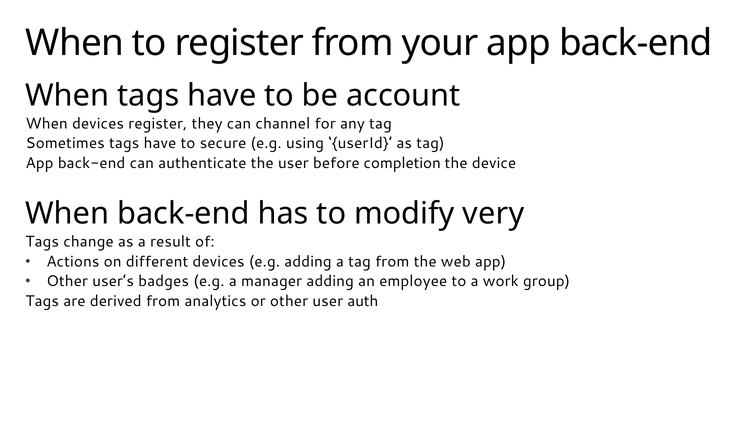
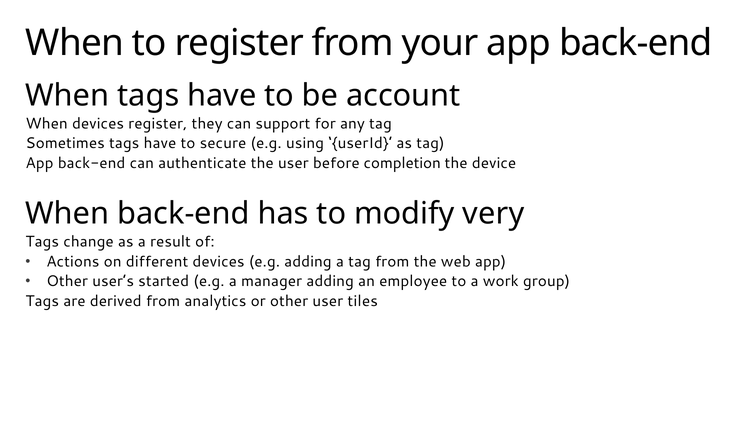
channel: channel -> support
badges: badges -> started
auth: auth -> tiles
